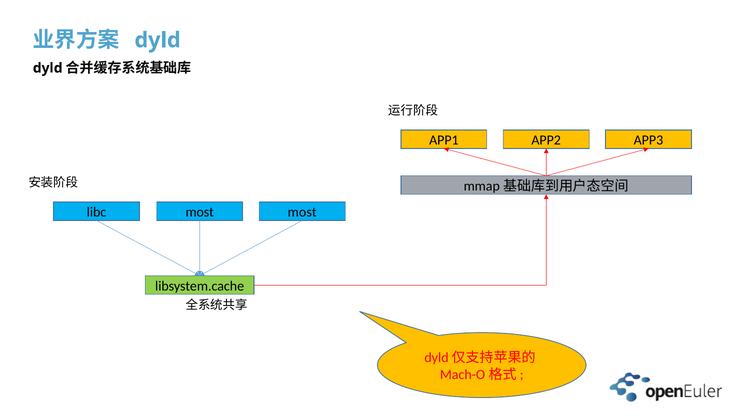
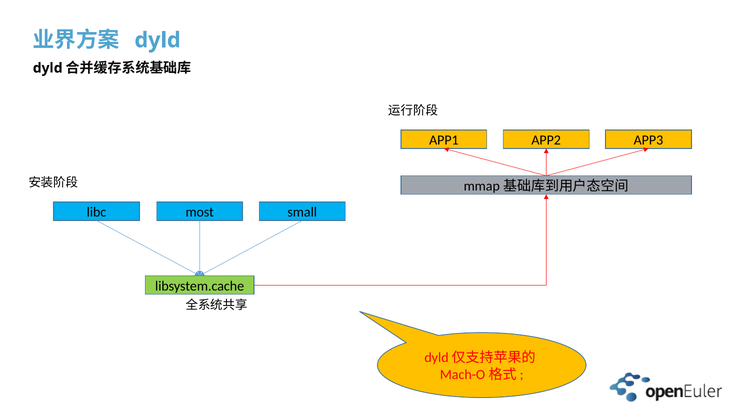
most at (302, 212): most -> small
